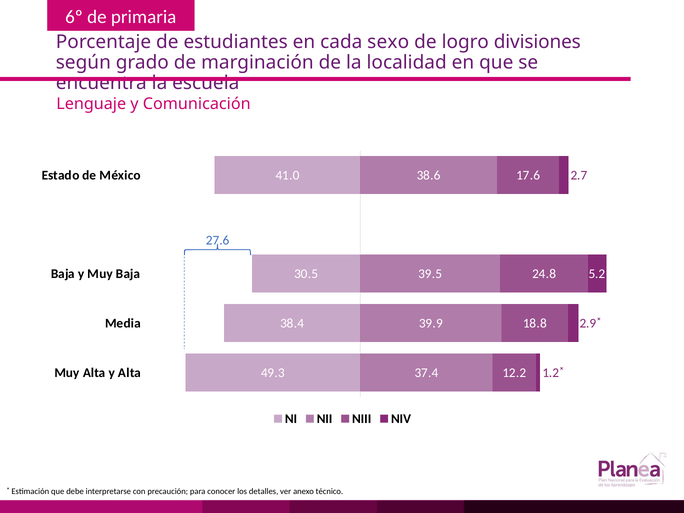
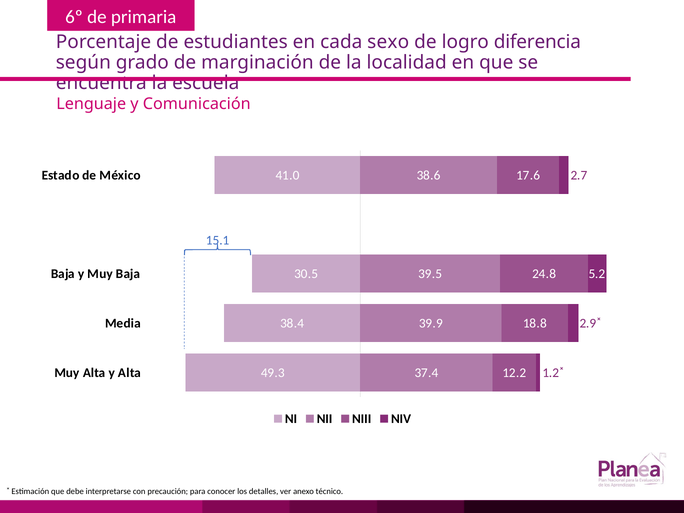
divisiones: divisiones -> diferencia
27.6: 27.6 -> 15.1
